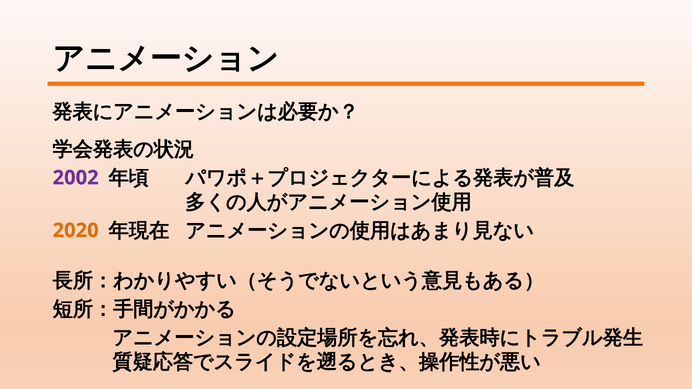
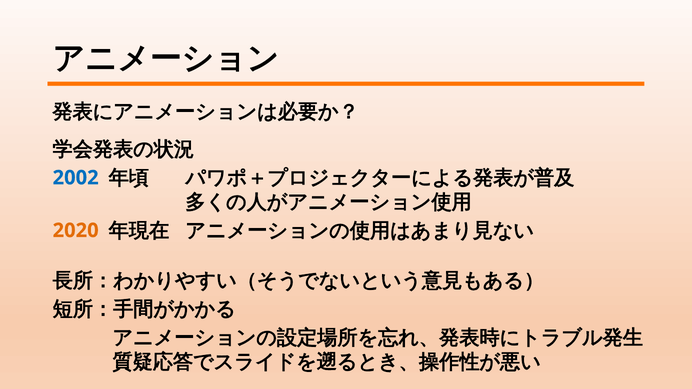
2002 colour: purple -> blue
